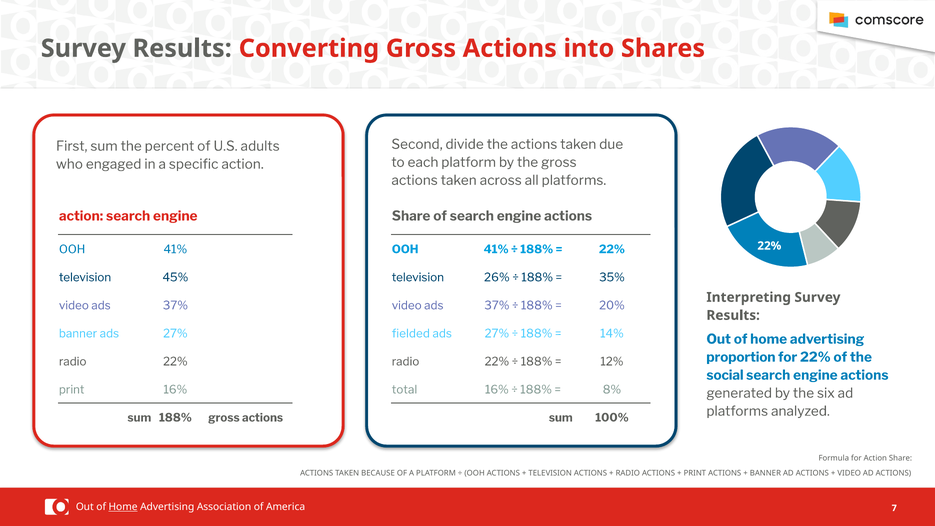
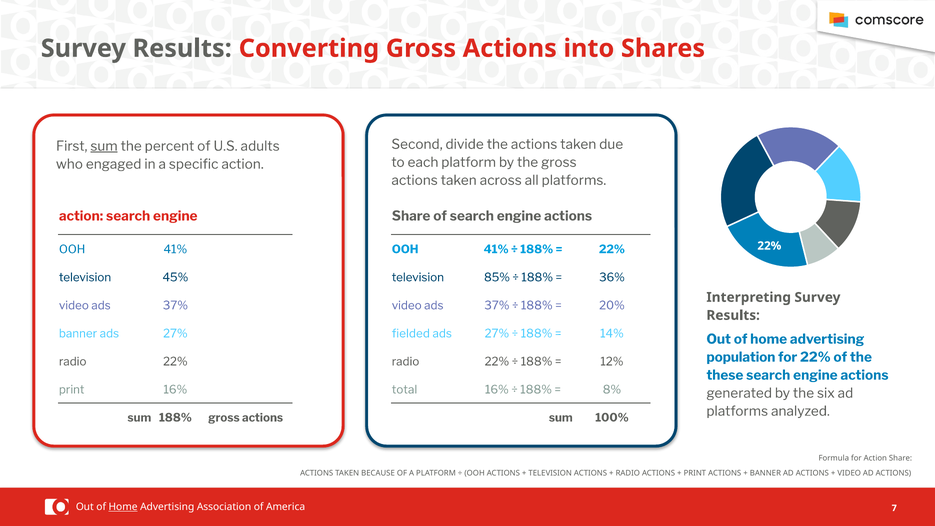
sum at (104, 146) underline: none -> present
26%: 26% -> 85%
35%: 35% -> 36%
proportion: proportion -> population
social: social -> these
